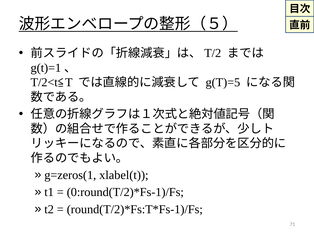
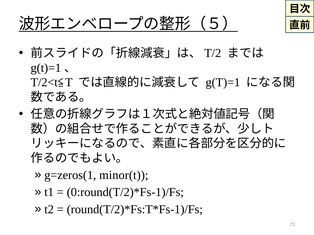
g(T)=5 at (223, 83): g(T)=5 -> g(T)=1
xlabel(t: xlabel(t -> minor(t
